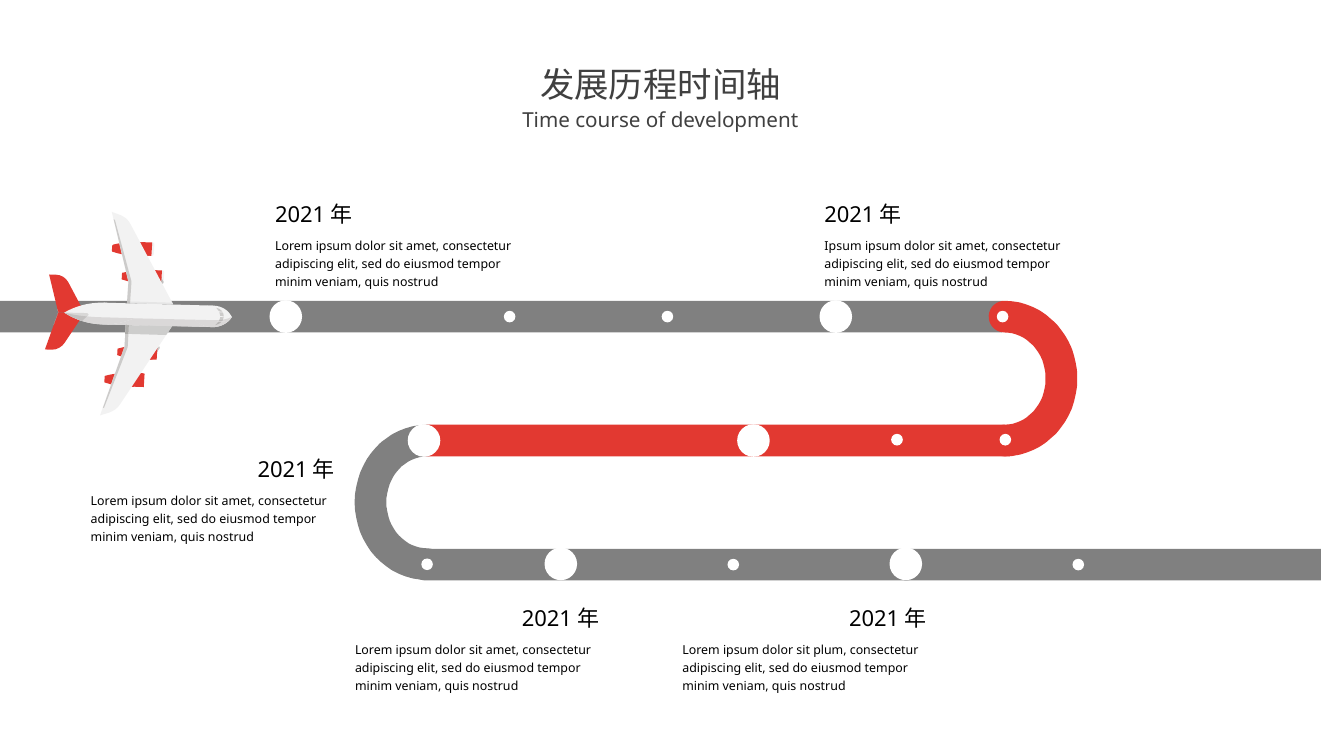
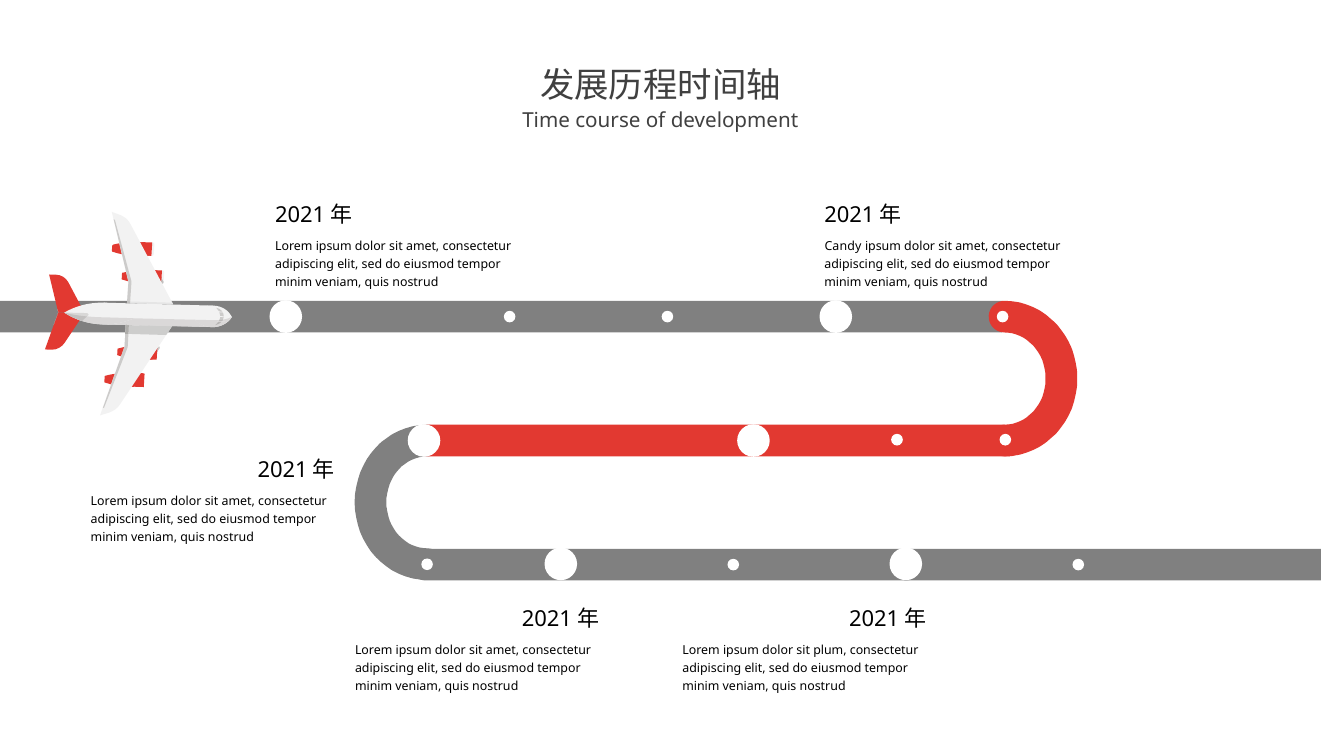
Ipsum at (843, 247): Ipsum -> Candy
